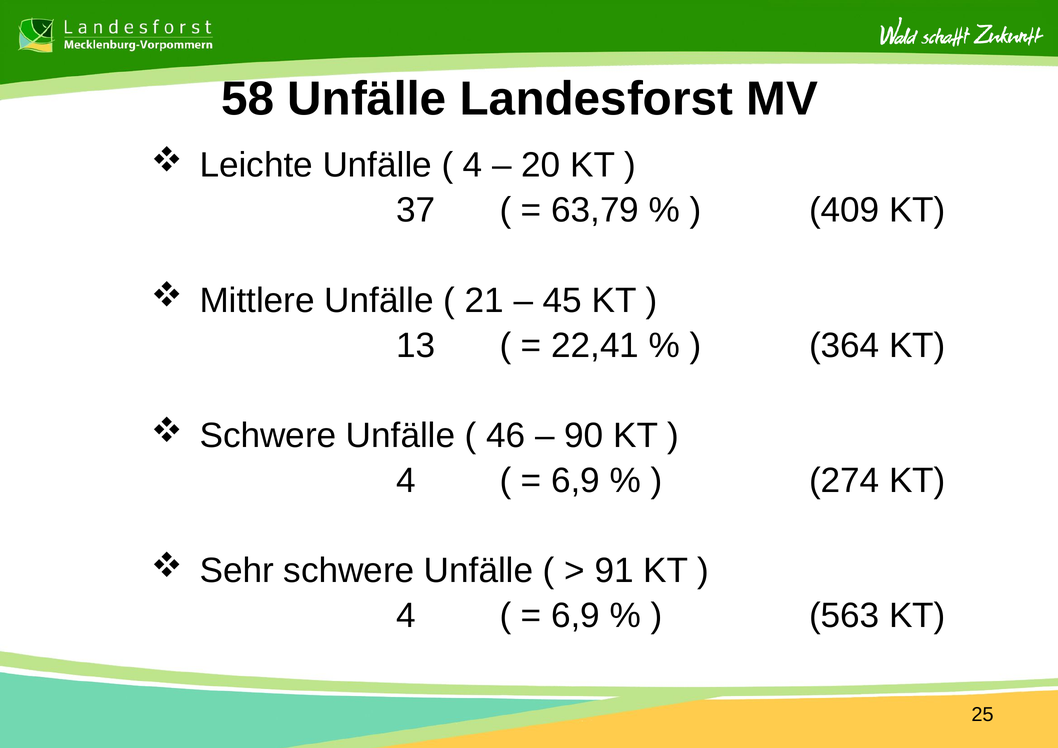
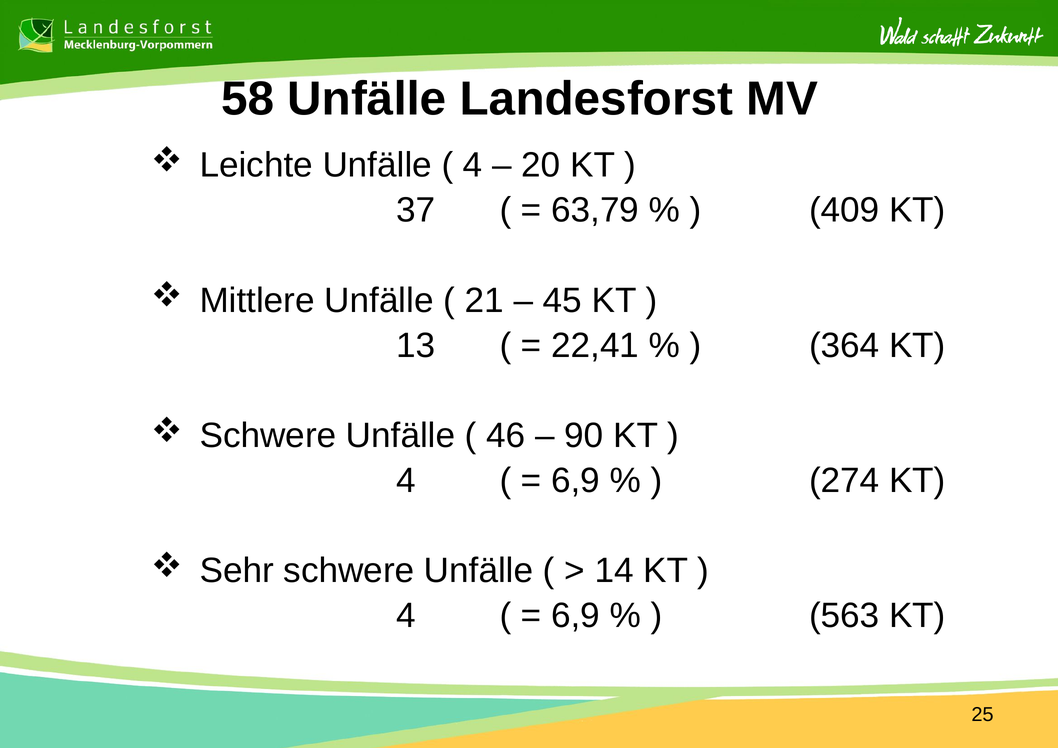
91: 91 -> 14
